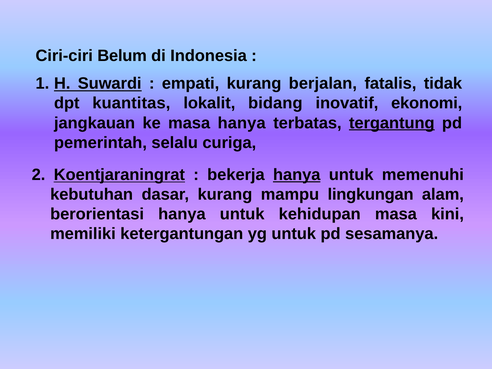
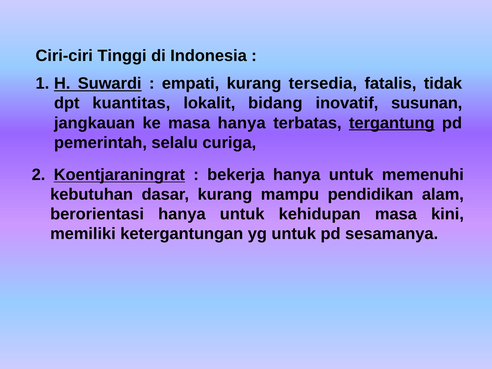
Belum: Belum -> Tinggi
berjalan: berjalan -> tersedia
ekonomi: ekonomi -> susunan
hanya at (297, 175) underline: present -> none
lingkungan: lingkungan -> pendidikan
